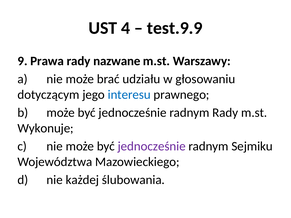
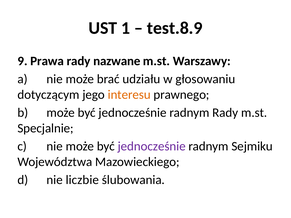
4: 4 -> 1
test.9.9: test.9.9 -> test.8.9
interesu colour: blue -> orange
Wykonuje: Wykonuje -> Specjalnie
każdej: każdej -> liczbie
